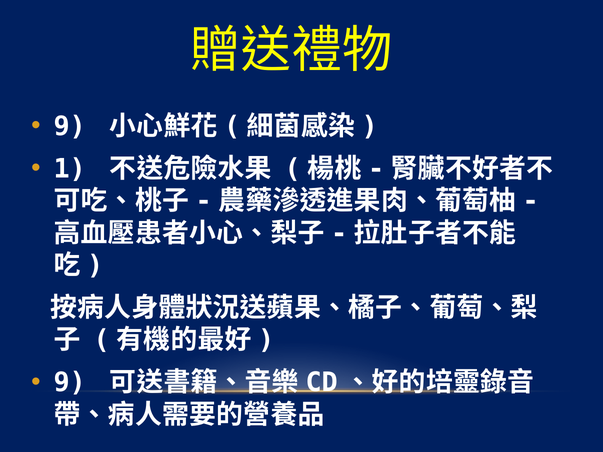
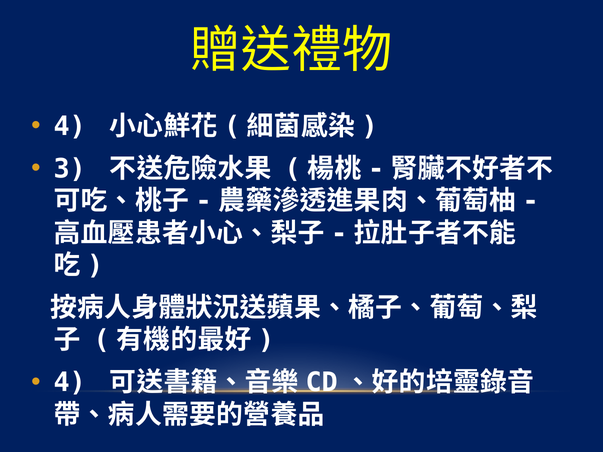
9 at (70, 126): 9 -> 4
1: 1 -> 3
9 at (70, 383): 9 -> 4
